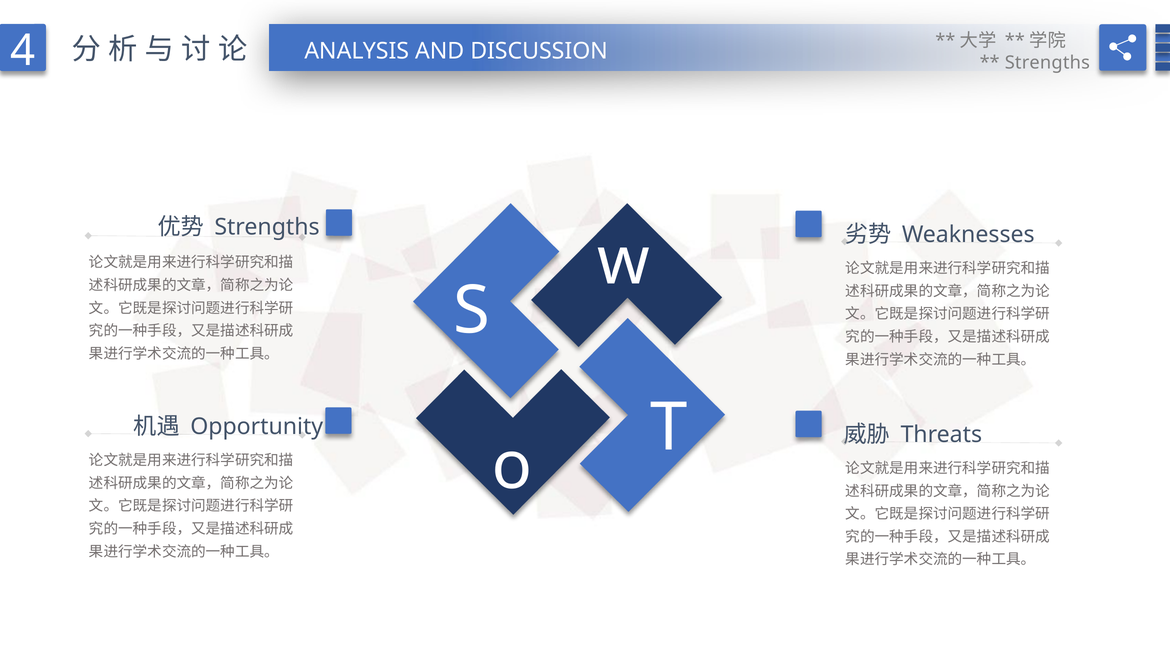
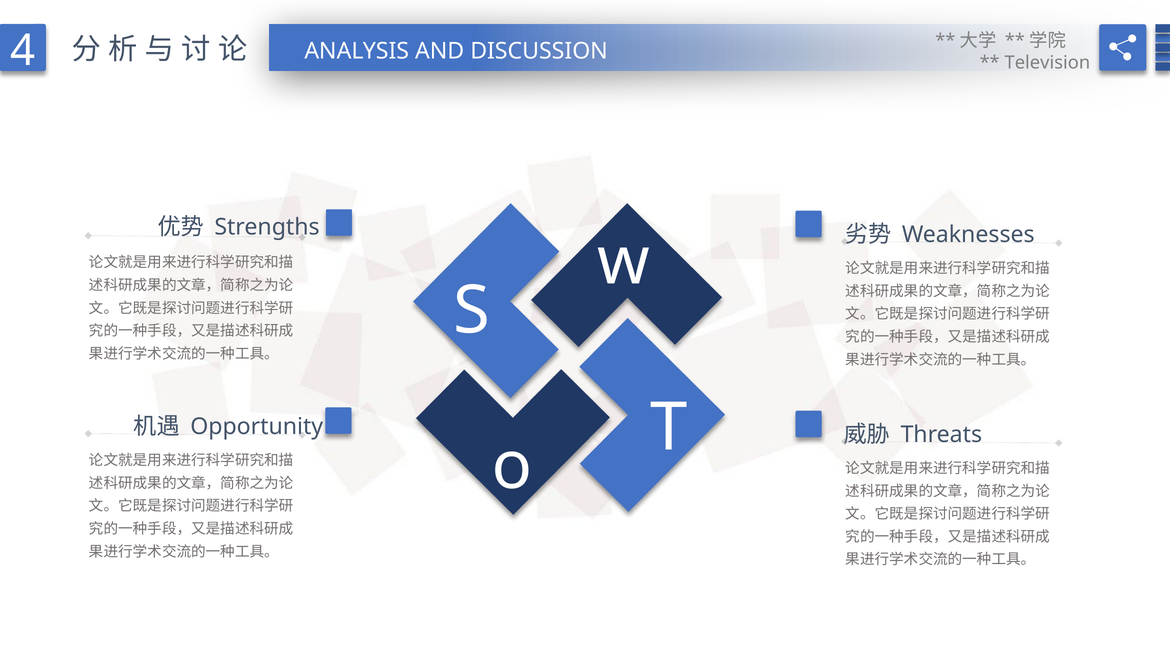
Strengths at (1047, 63): Strengths -> Television
